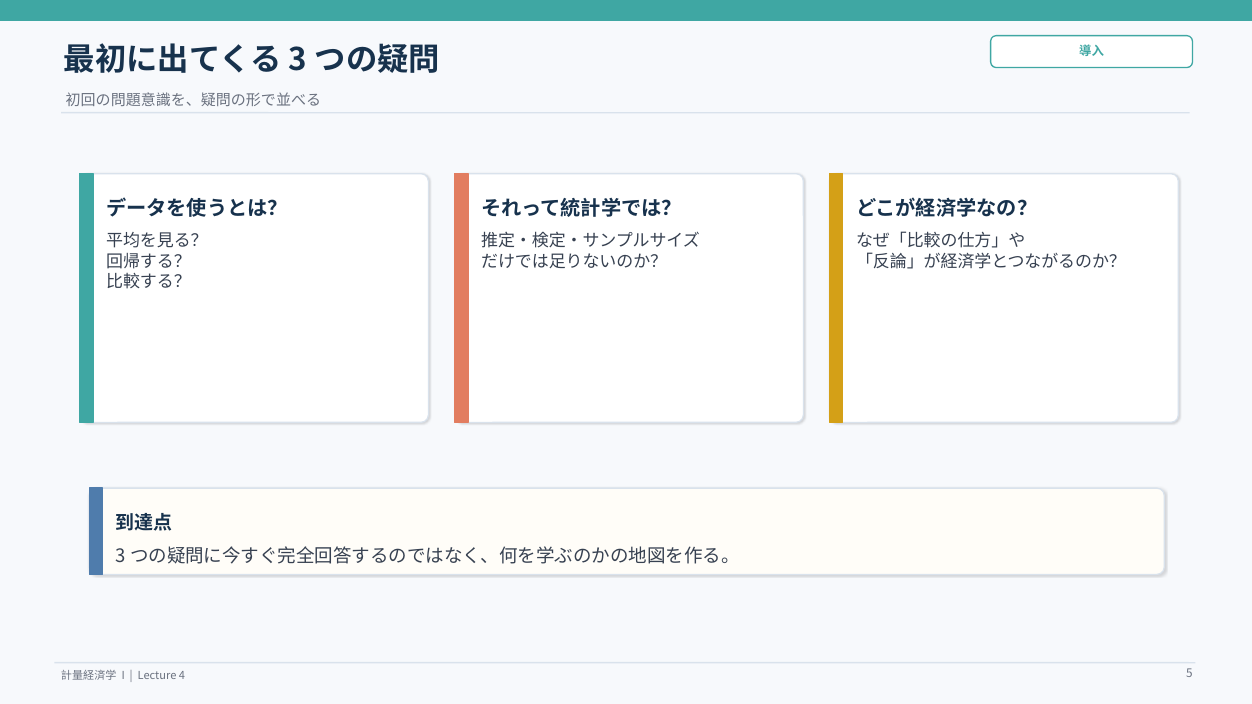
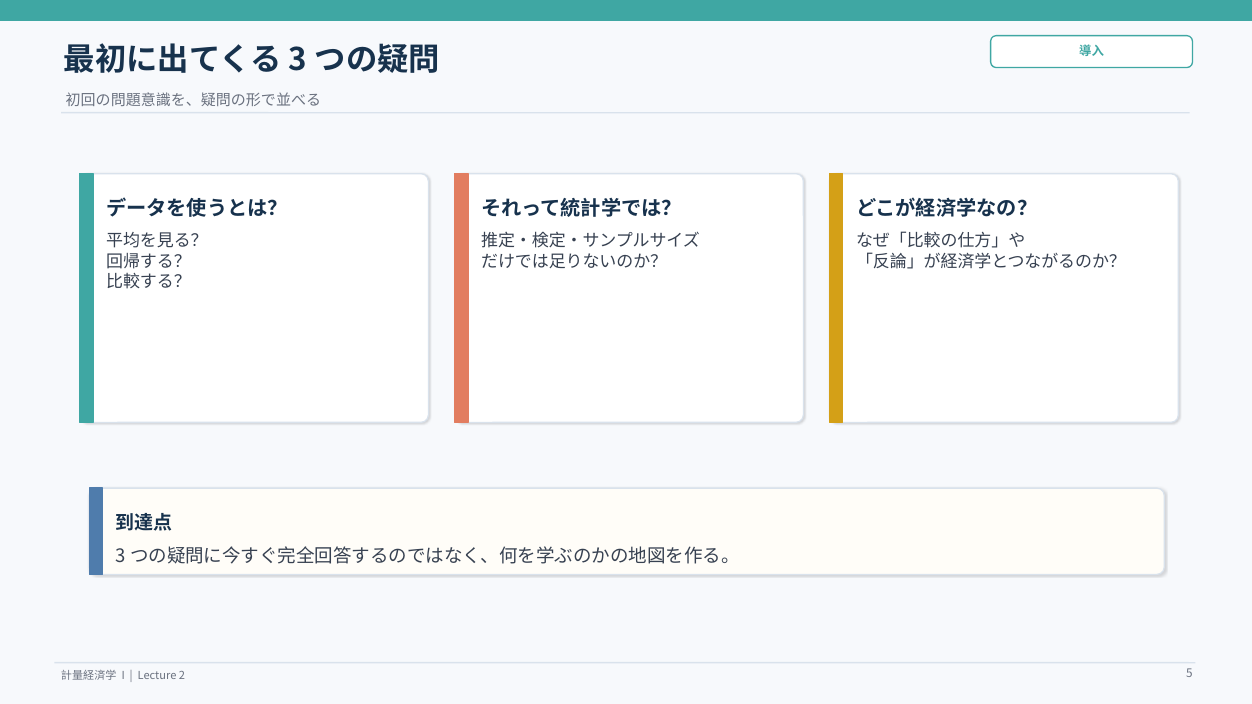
4: 4 -> 2
